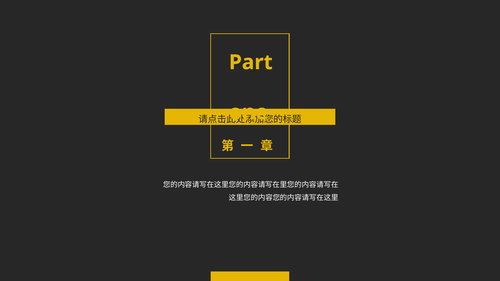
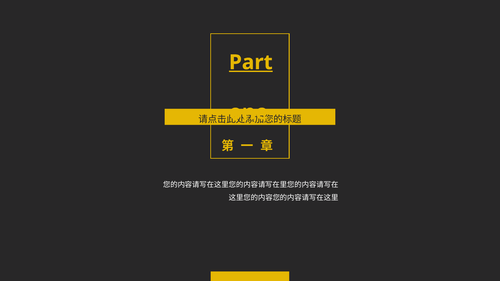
Part underline: none -> present
